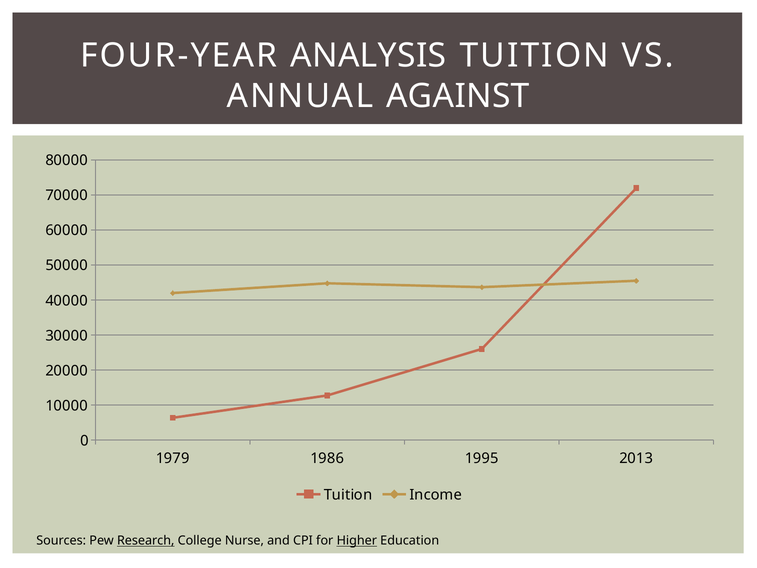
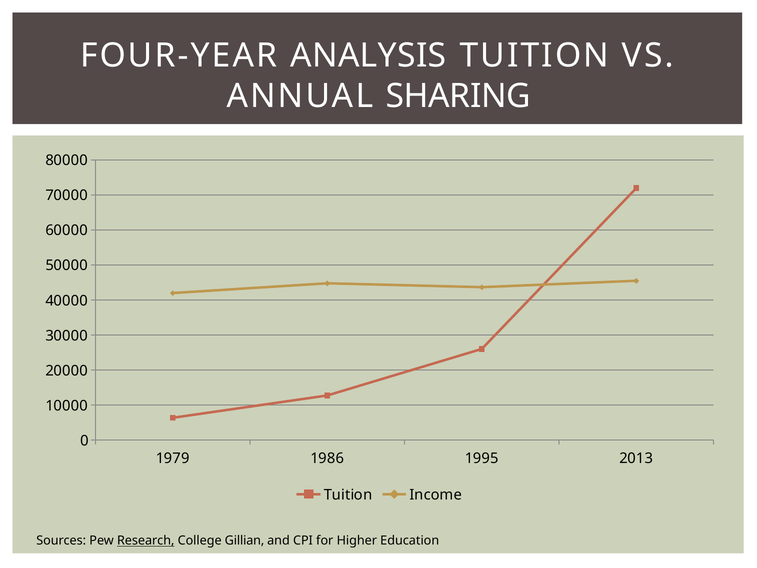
AGAINST: AGAINST -> SHARING
Nurse: Nurse -> Gillian
Higher underline: present -> none
